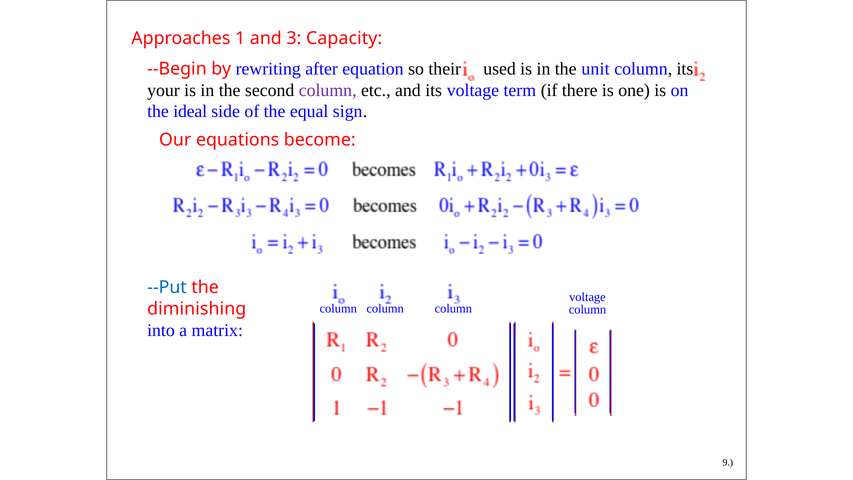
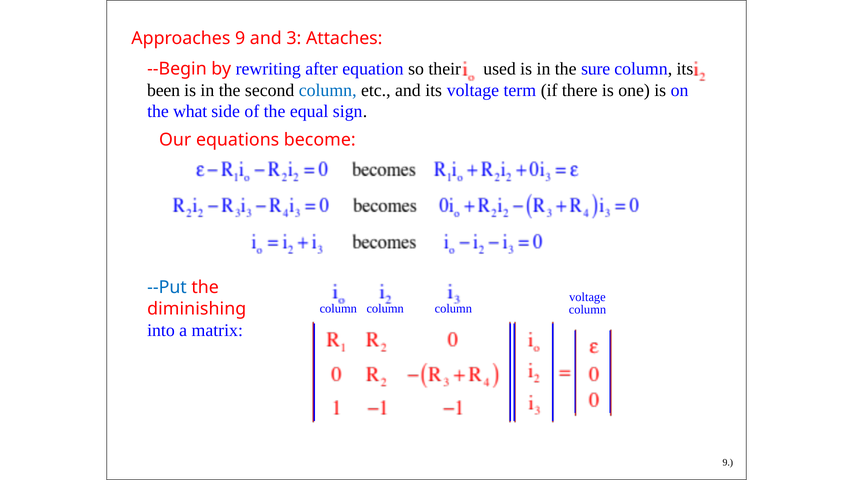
Approaches 1: 1 -> 9
Capacity: Capacity -> Attaches
unit: unit -> sure
your: your -> been
column at (328, 90) colour: purple -> blue
ideal: ideal -> what
